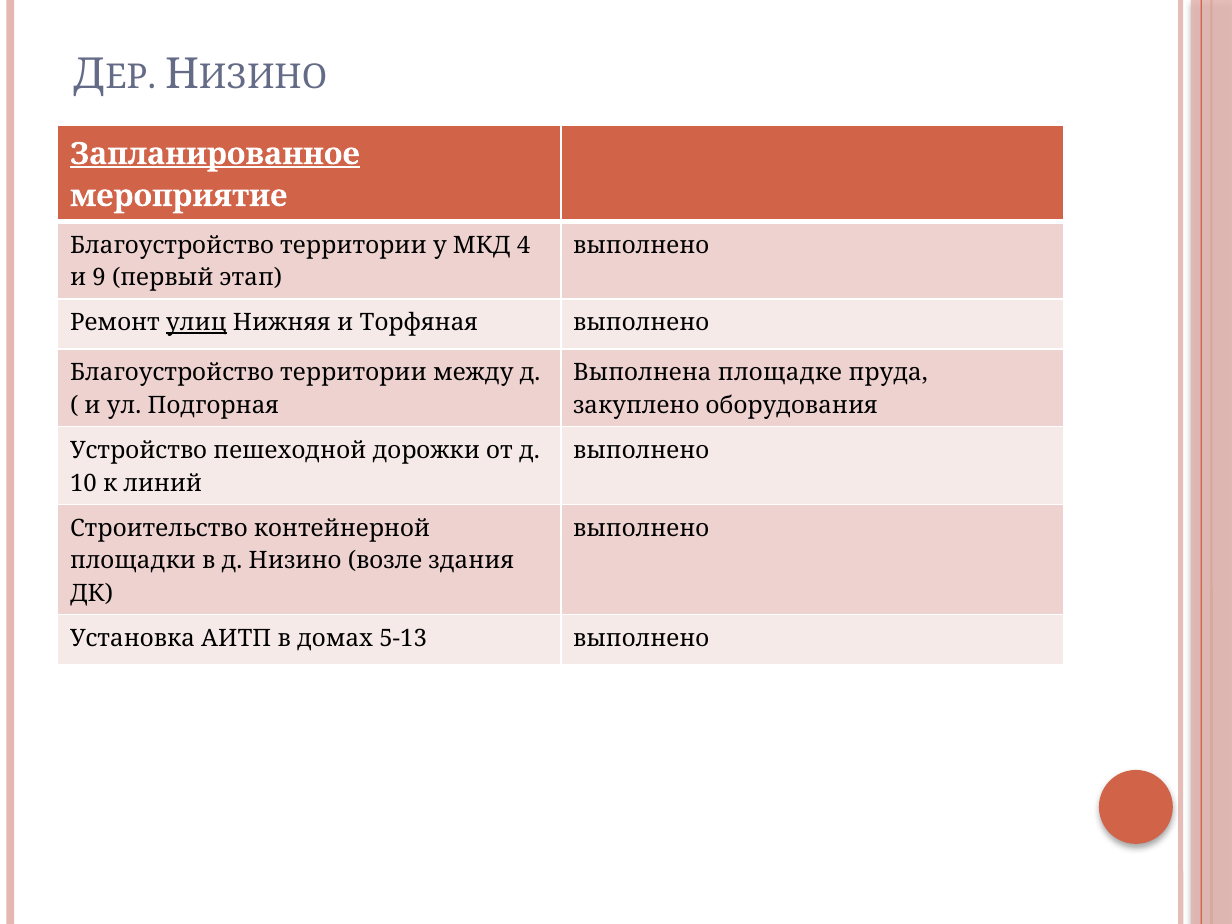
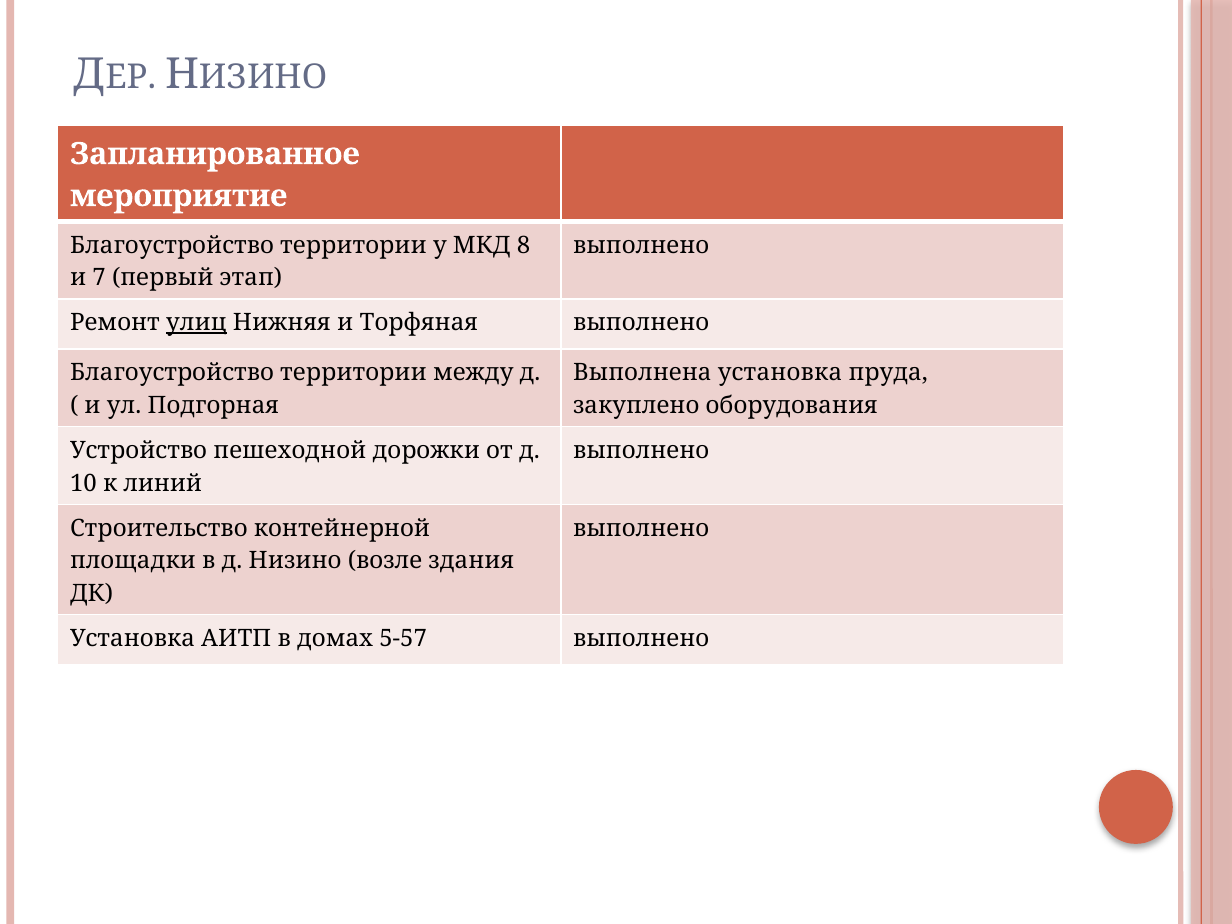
Запланированное underline: present -> none
4: 4 -> 8
9: 9 -> 7
Выполнена площадке: площадке -> установка
5-13: 5-13 -> 5-57
